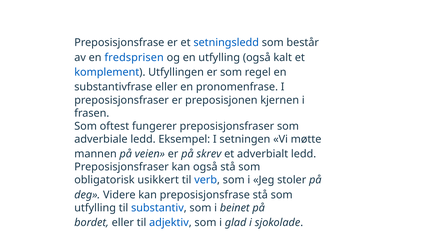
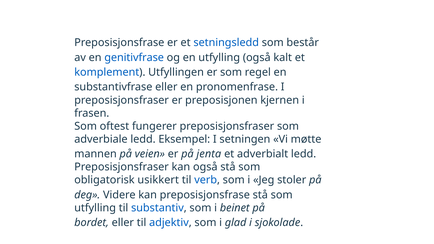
fredsprisen: fredsprisen -> genitivfrase
skrev: skrev -> jenta
